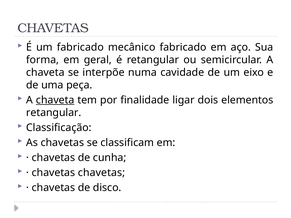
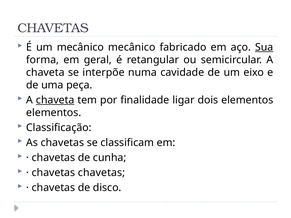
um fabricado: fabricado -> mecânico
Sua underline: none -> present
retangular at (54, 113): retangular -> elementos
